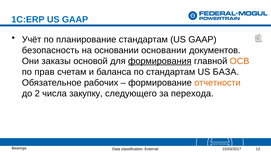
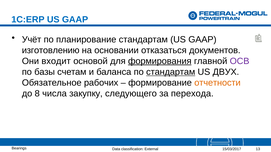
безопасность: безопасность -> изготовлению
основании основании: основании -> отказаться
заказы: заказы -> входит
ОСВ colour: orange -> purple
прав: прав -> базы
стандартам at (171, 72) underline: none -> present
БАЗА: БАЗА -> ДВУХ
2: 2 -> 8
